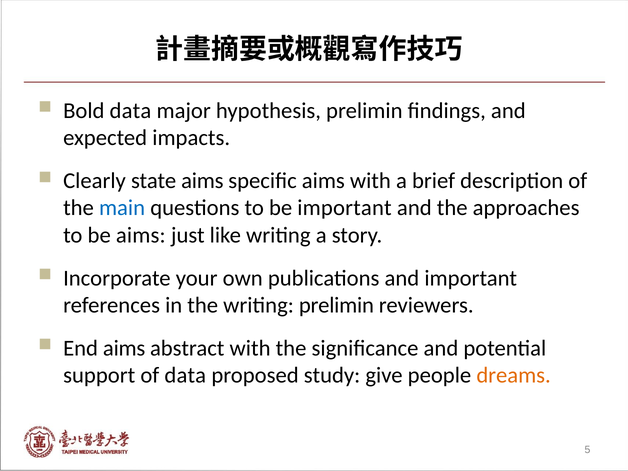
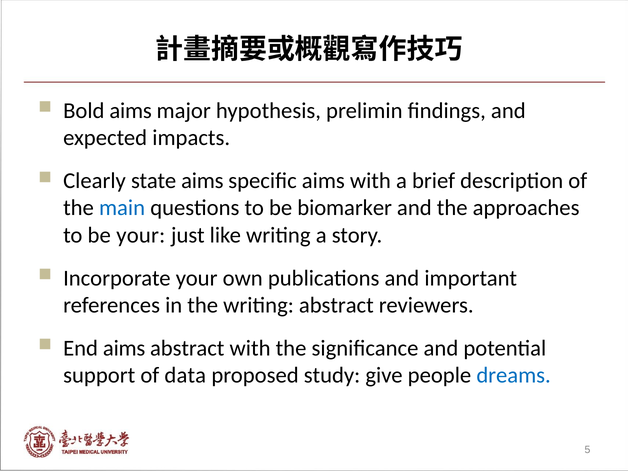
Bold data: data -> aims
be important: important -> biomarker
be aims: aims -> your
writing prelimin: prelimin -> abstract
dreams colour: orange -> blue
